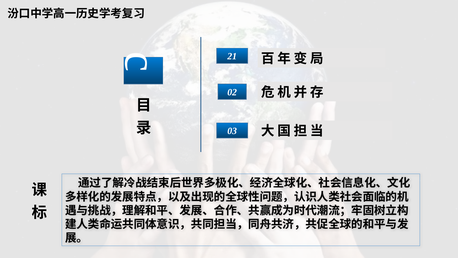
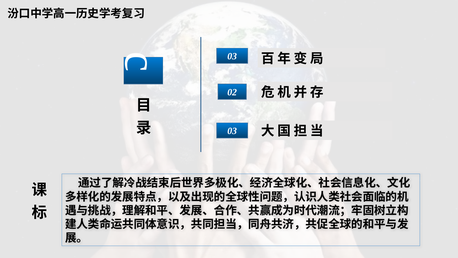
c 21: 21 -> 03
